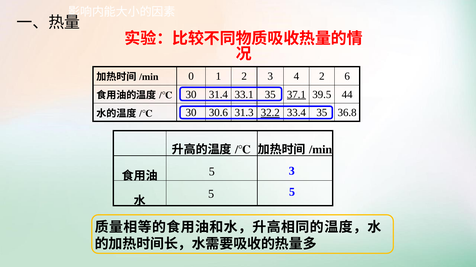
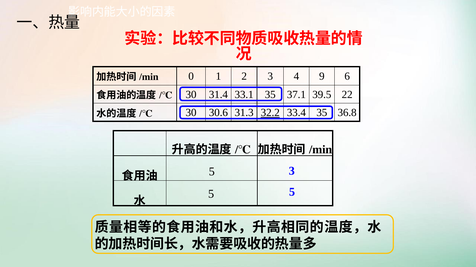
4 2: 2 -> 9
37.1 underline: present -> none
44: 44 -> 22
